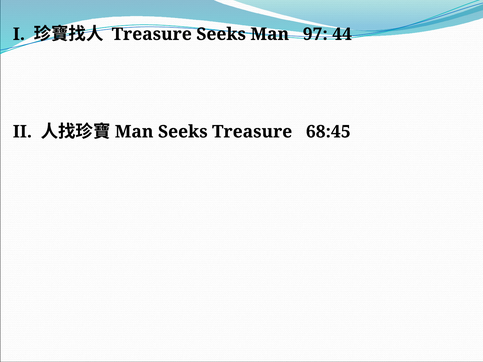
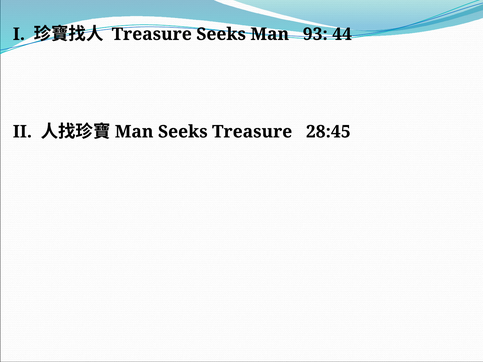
97: 97 -> 93
68:45: 68:45 -> 28:45
